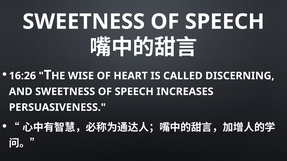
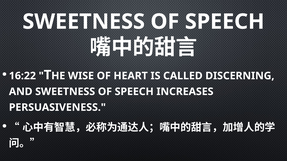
16:26: 16:26 -> 16:22
